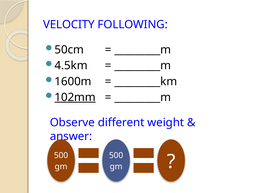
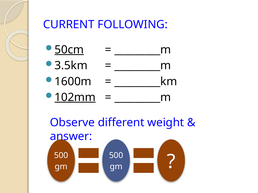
VELOCITY: VELOCITY -> CURRENT
50cm underline: none -> present
4.5km: 4.5km -> 3.5km
